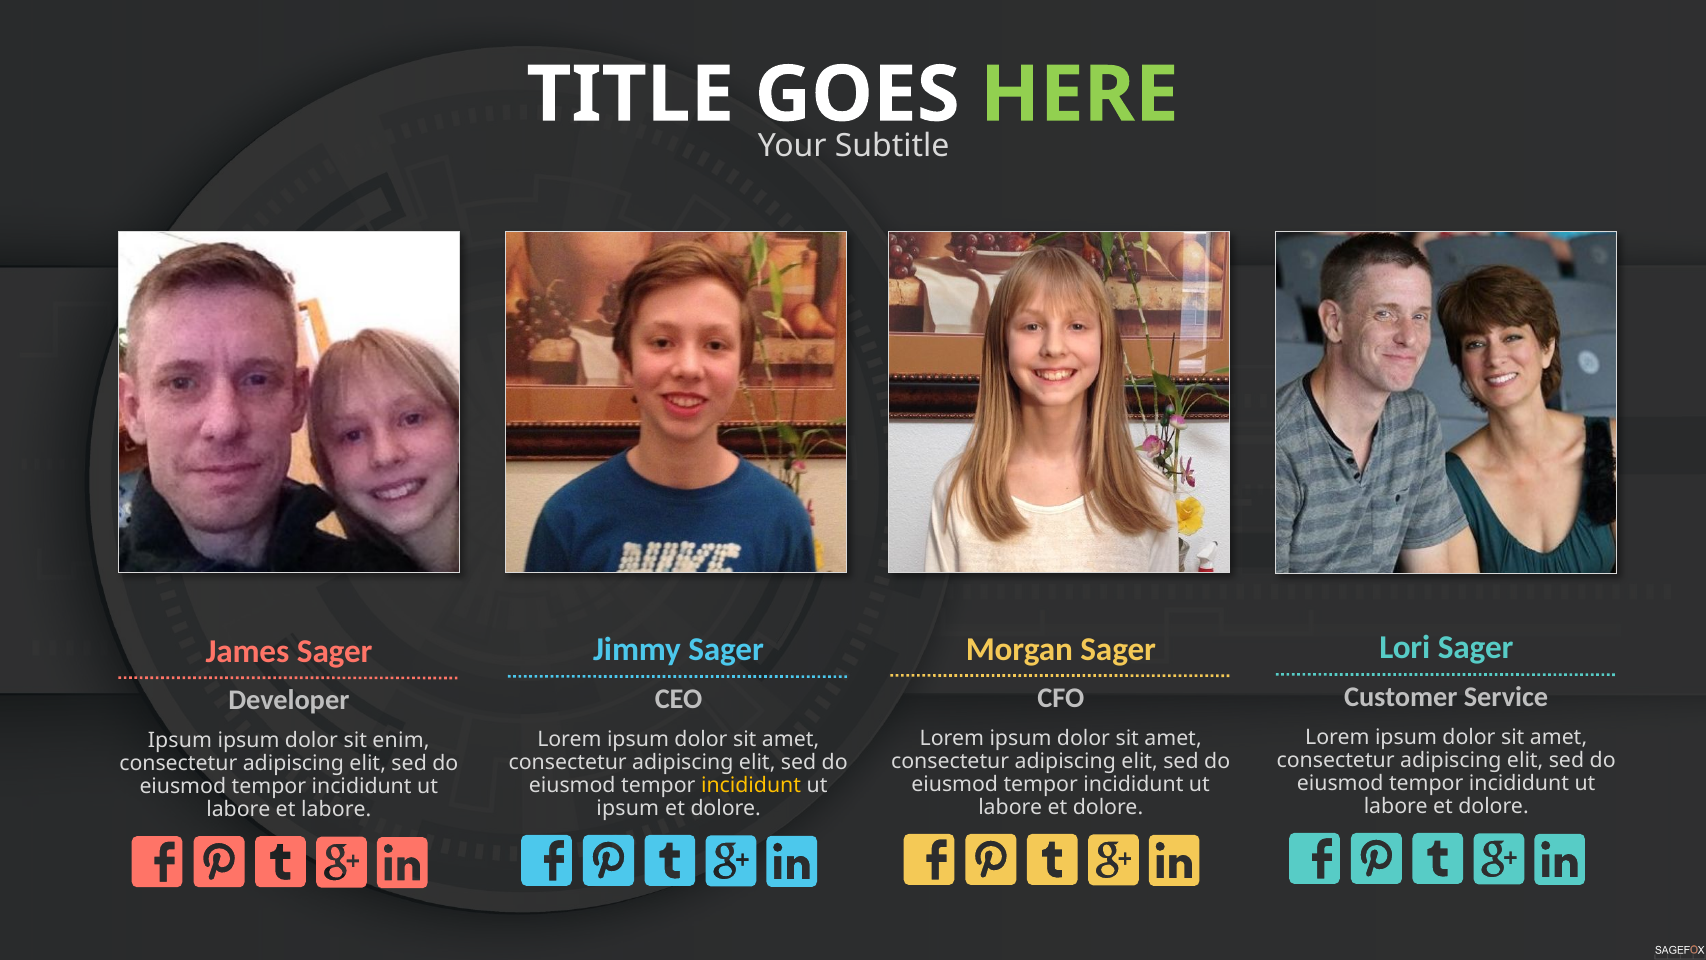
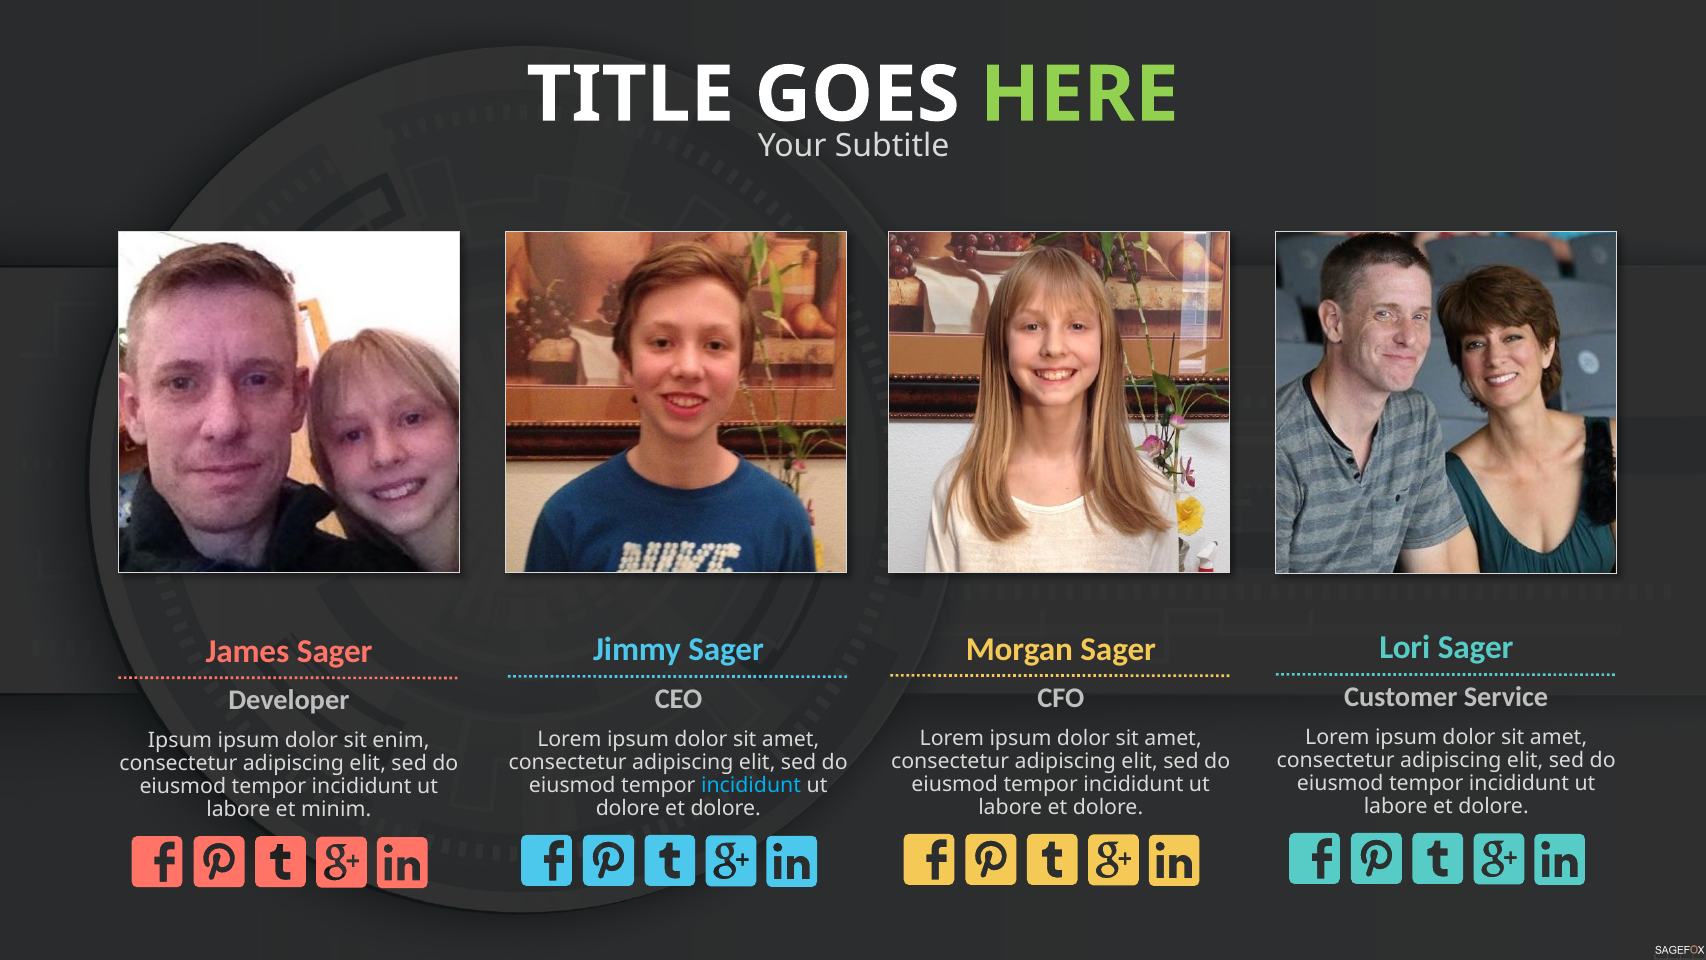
incididunt at (751, 785) colour: yellow -> light blue
ipsum at (628, 808): ipsum -> dolore
et labore: labore -> minim
